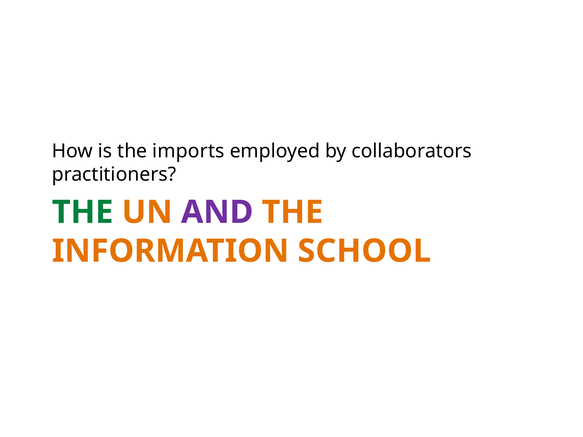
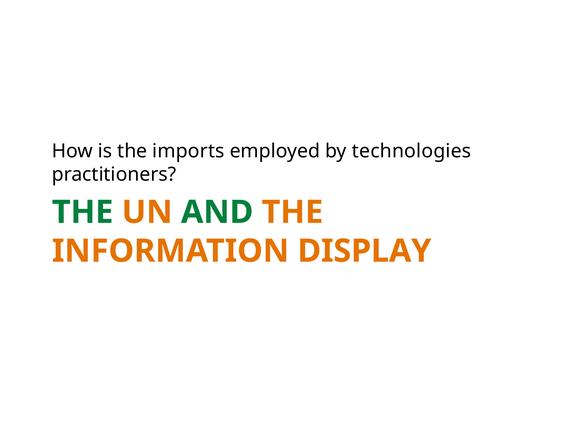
collaborators: collaborators -> technologies
AND colour: purple -> green
SCHOOL: SCHOOL -> DISPLAY
